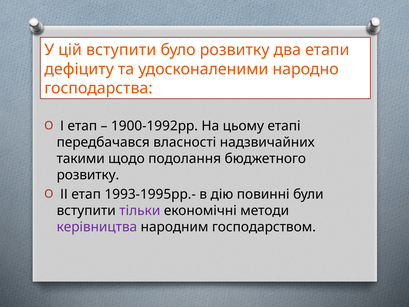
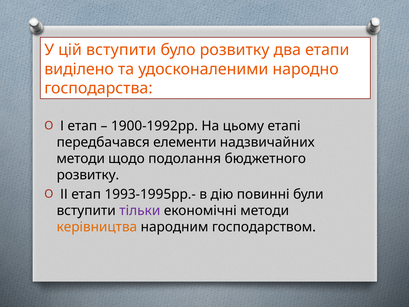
дефіциту: дефіциту -> виділено
власності: власності -> елементи
такими at (81, 159): такими -> методи
керівництва colour: purple -> orange
